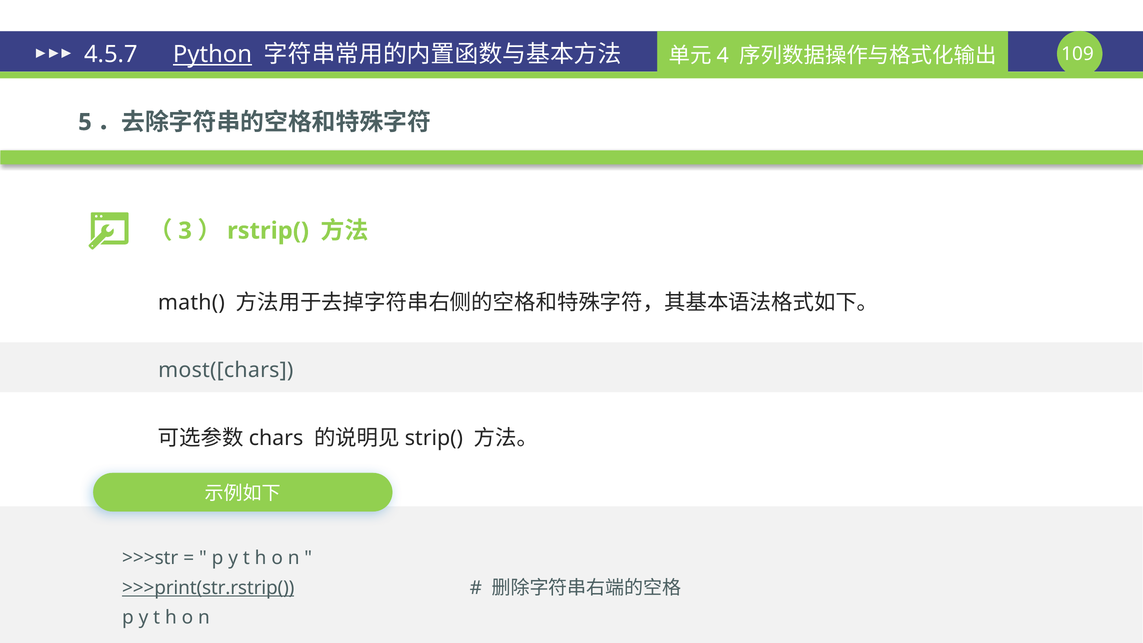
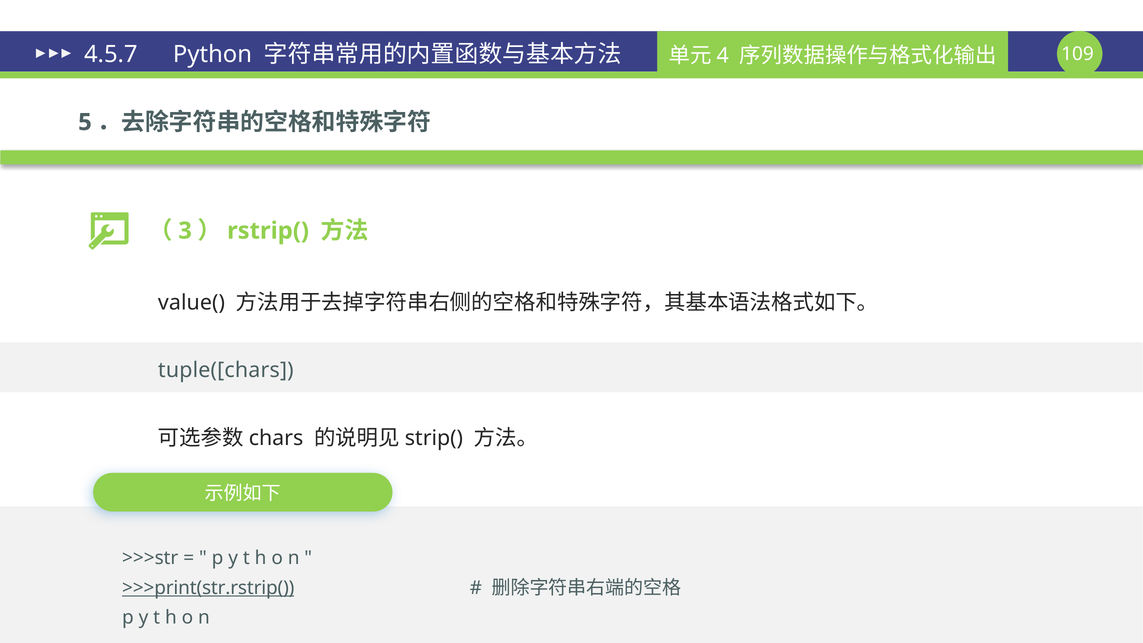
Python underline: present -> none
math(: math( -> value(
most([chars: most([chars -> tuple([chars
